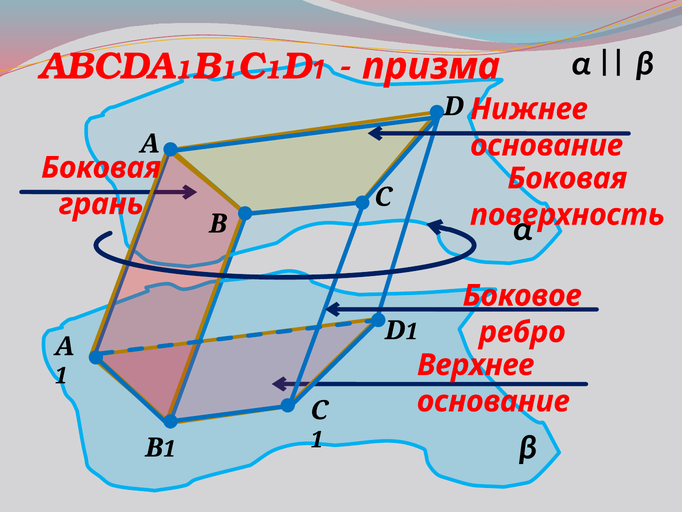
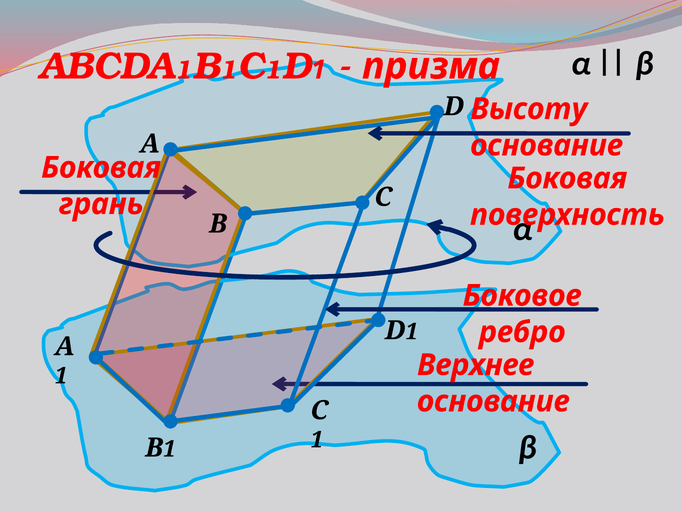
Нижнее: Нижнее -> Высоту
